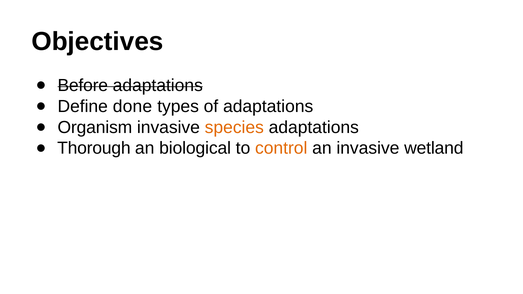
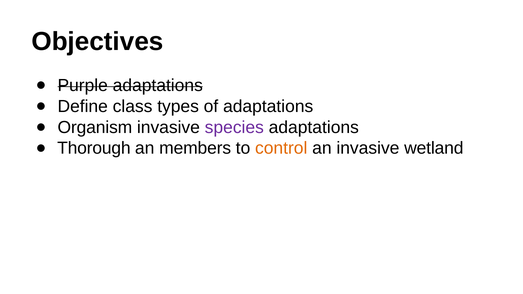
Before: Before -> Purple
done: done -> class
species colour: orange -> purple
biological: biological -> members
